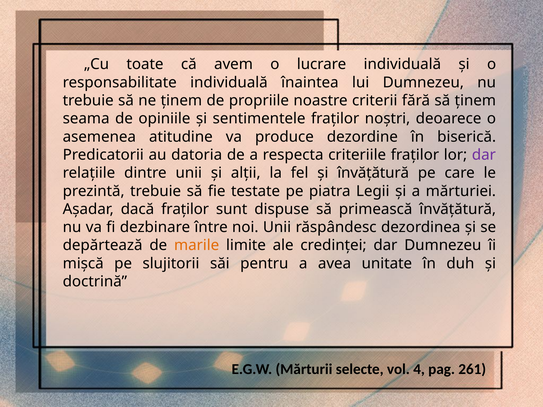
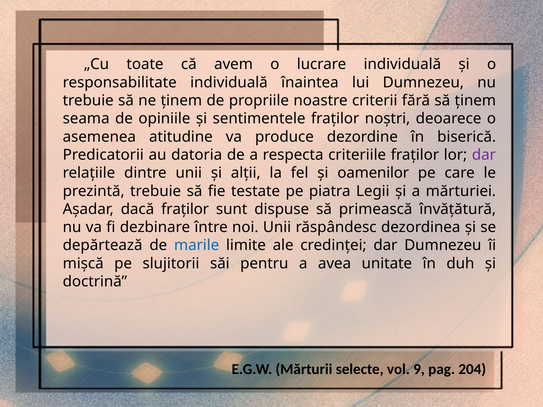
şi învăţătură: învăţătură -> oamenilor
marile colour: orange -> blue
4: 4 -> 9
261: 261 -> 204
